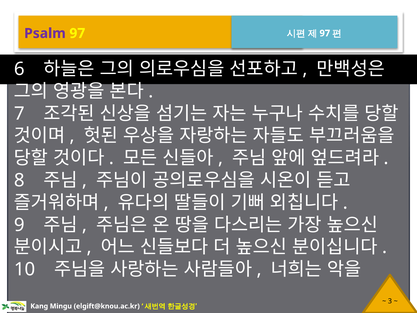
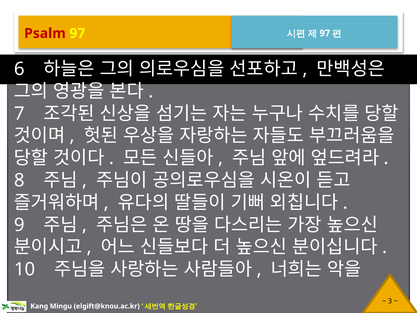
Psalm colour: purple -> red
